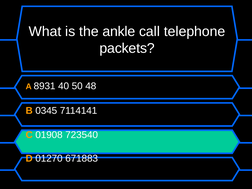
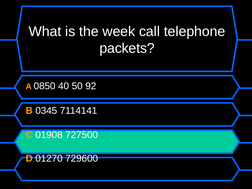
ankle: ankle -> week
8931: 8931 -> 0850
48: 48 -> 92
723540: 723540 -> 727500
671883: 671883 -> 729600
